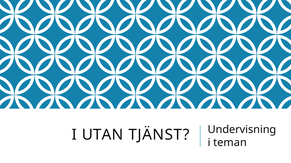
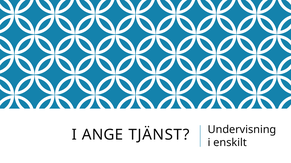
UTAN: UTAN -> ANGE
teman: teman -> enskilt
